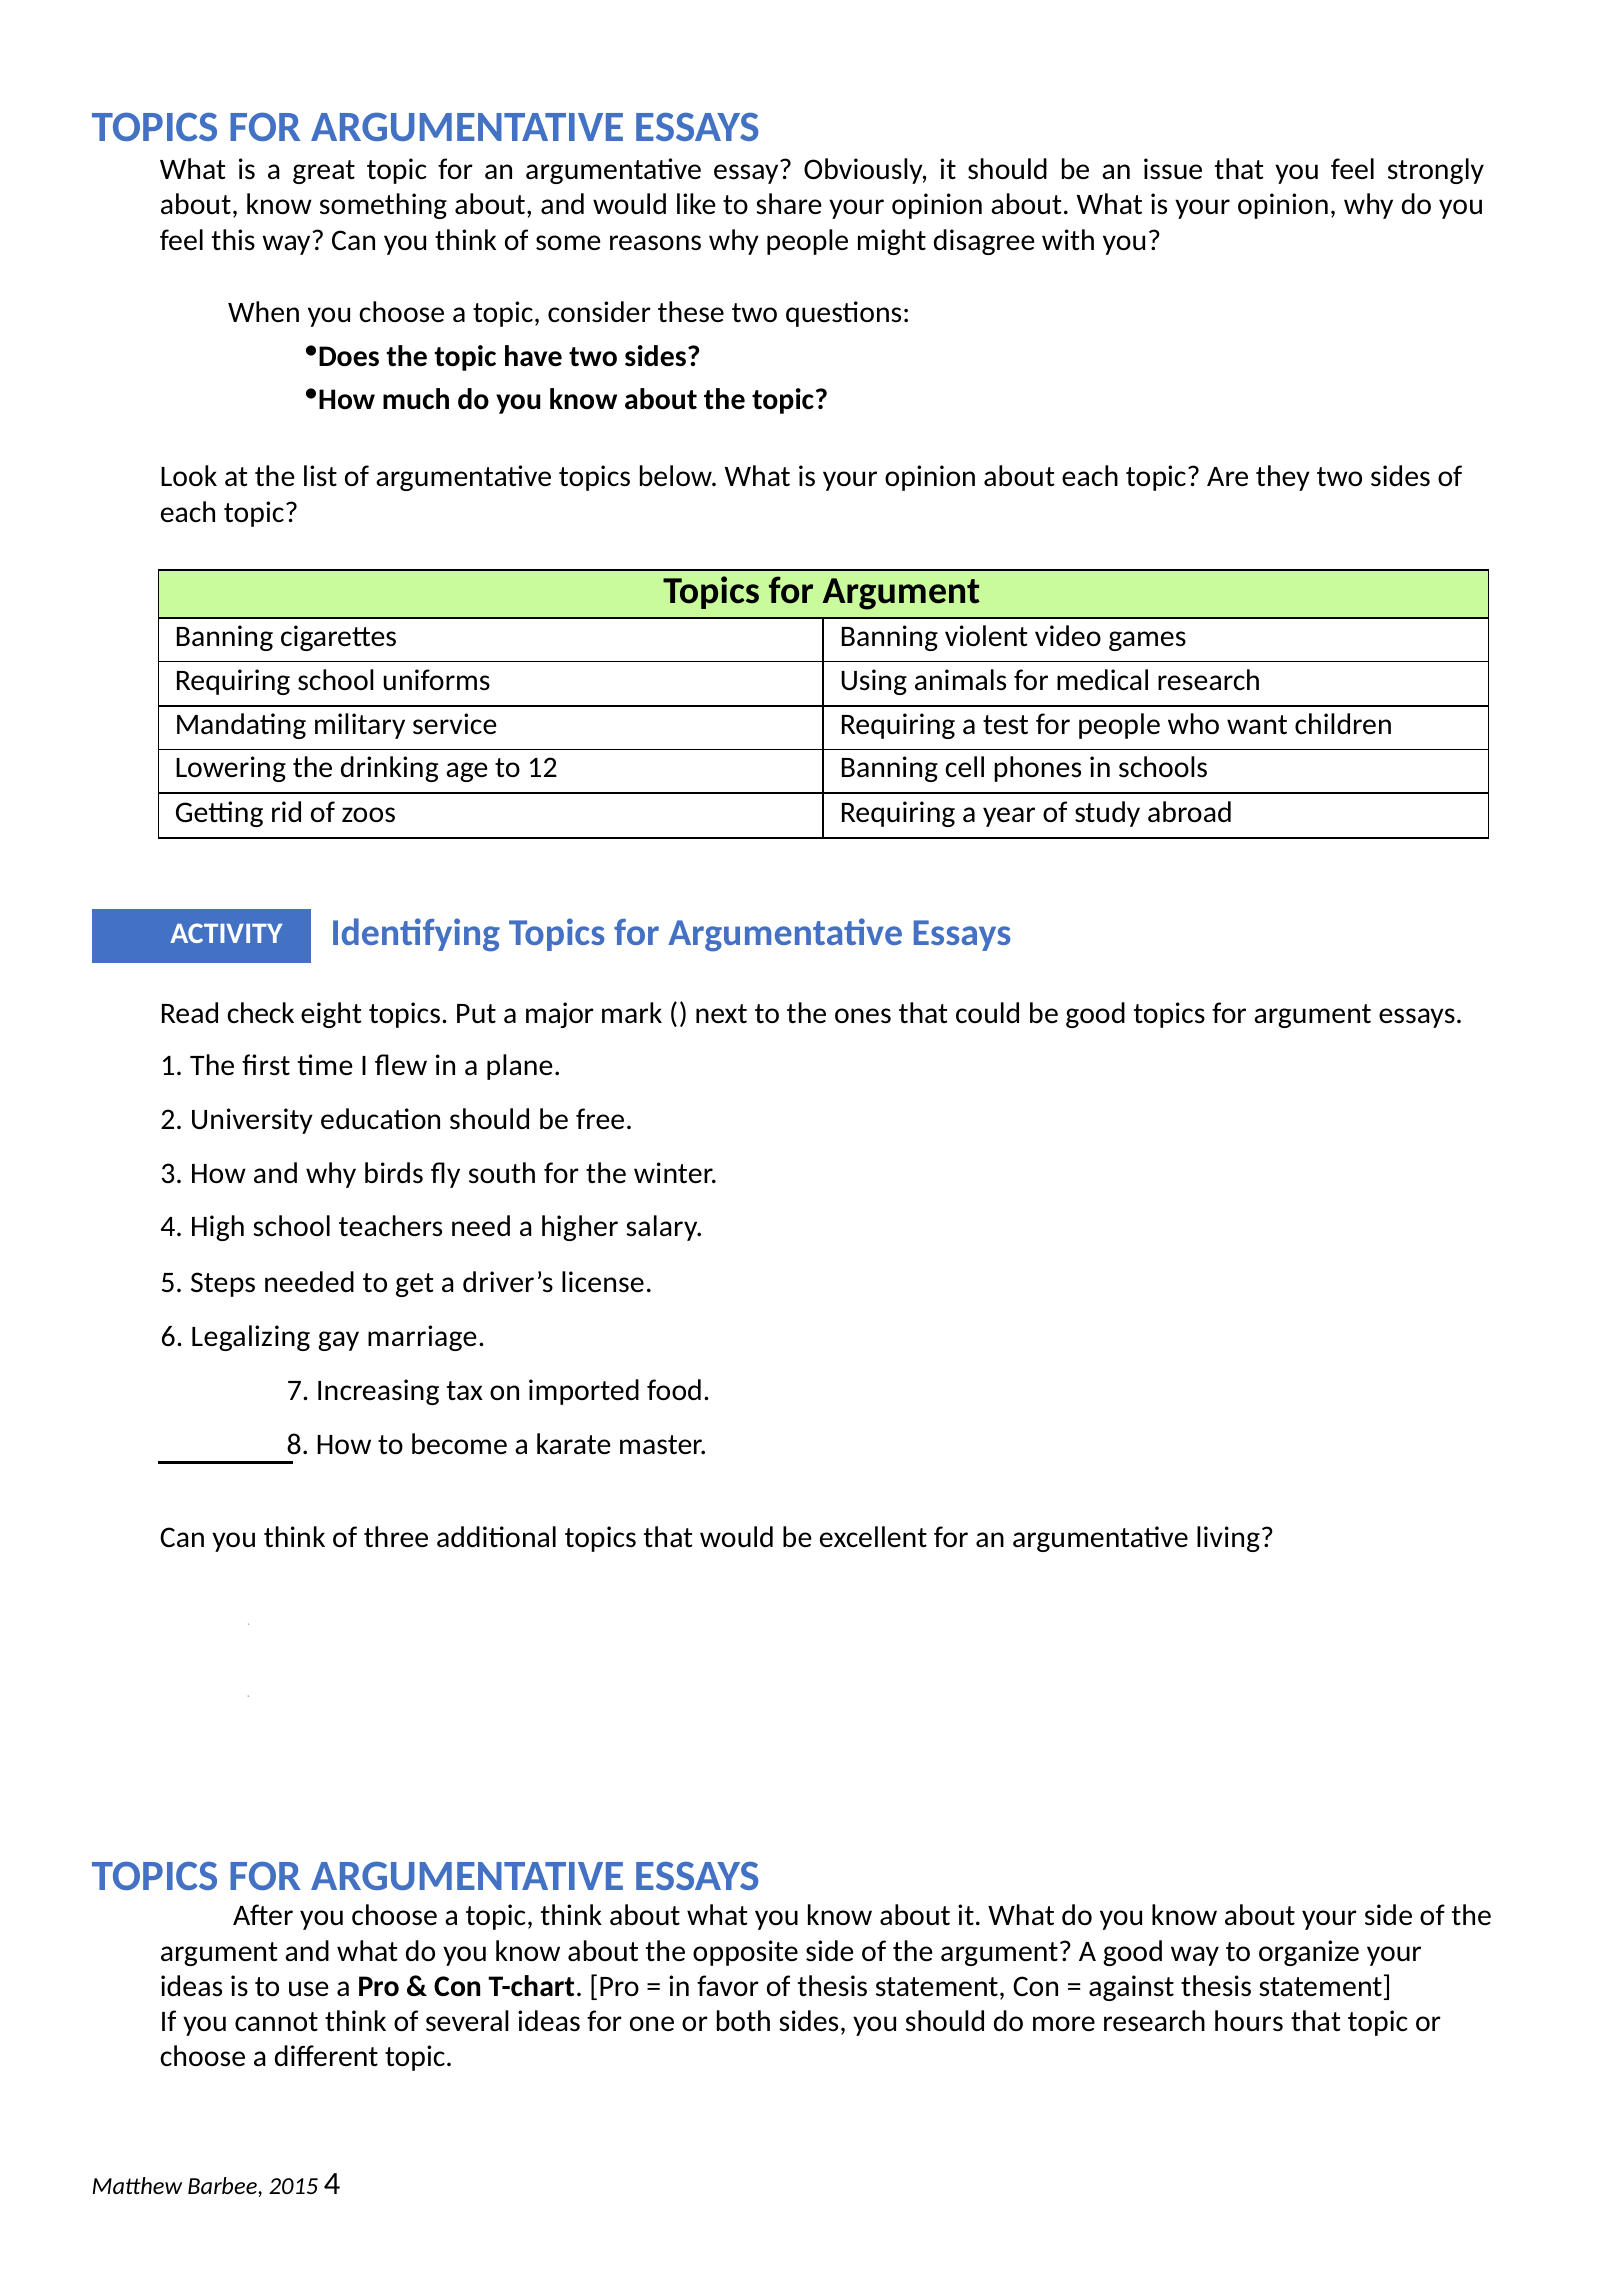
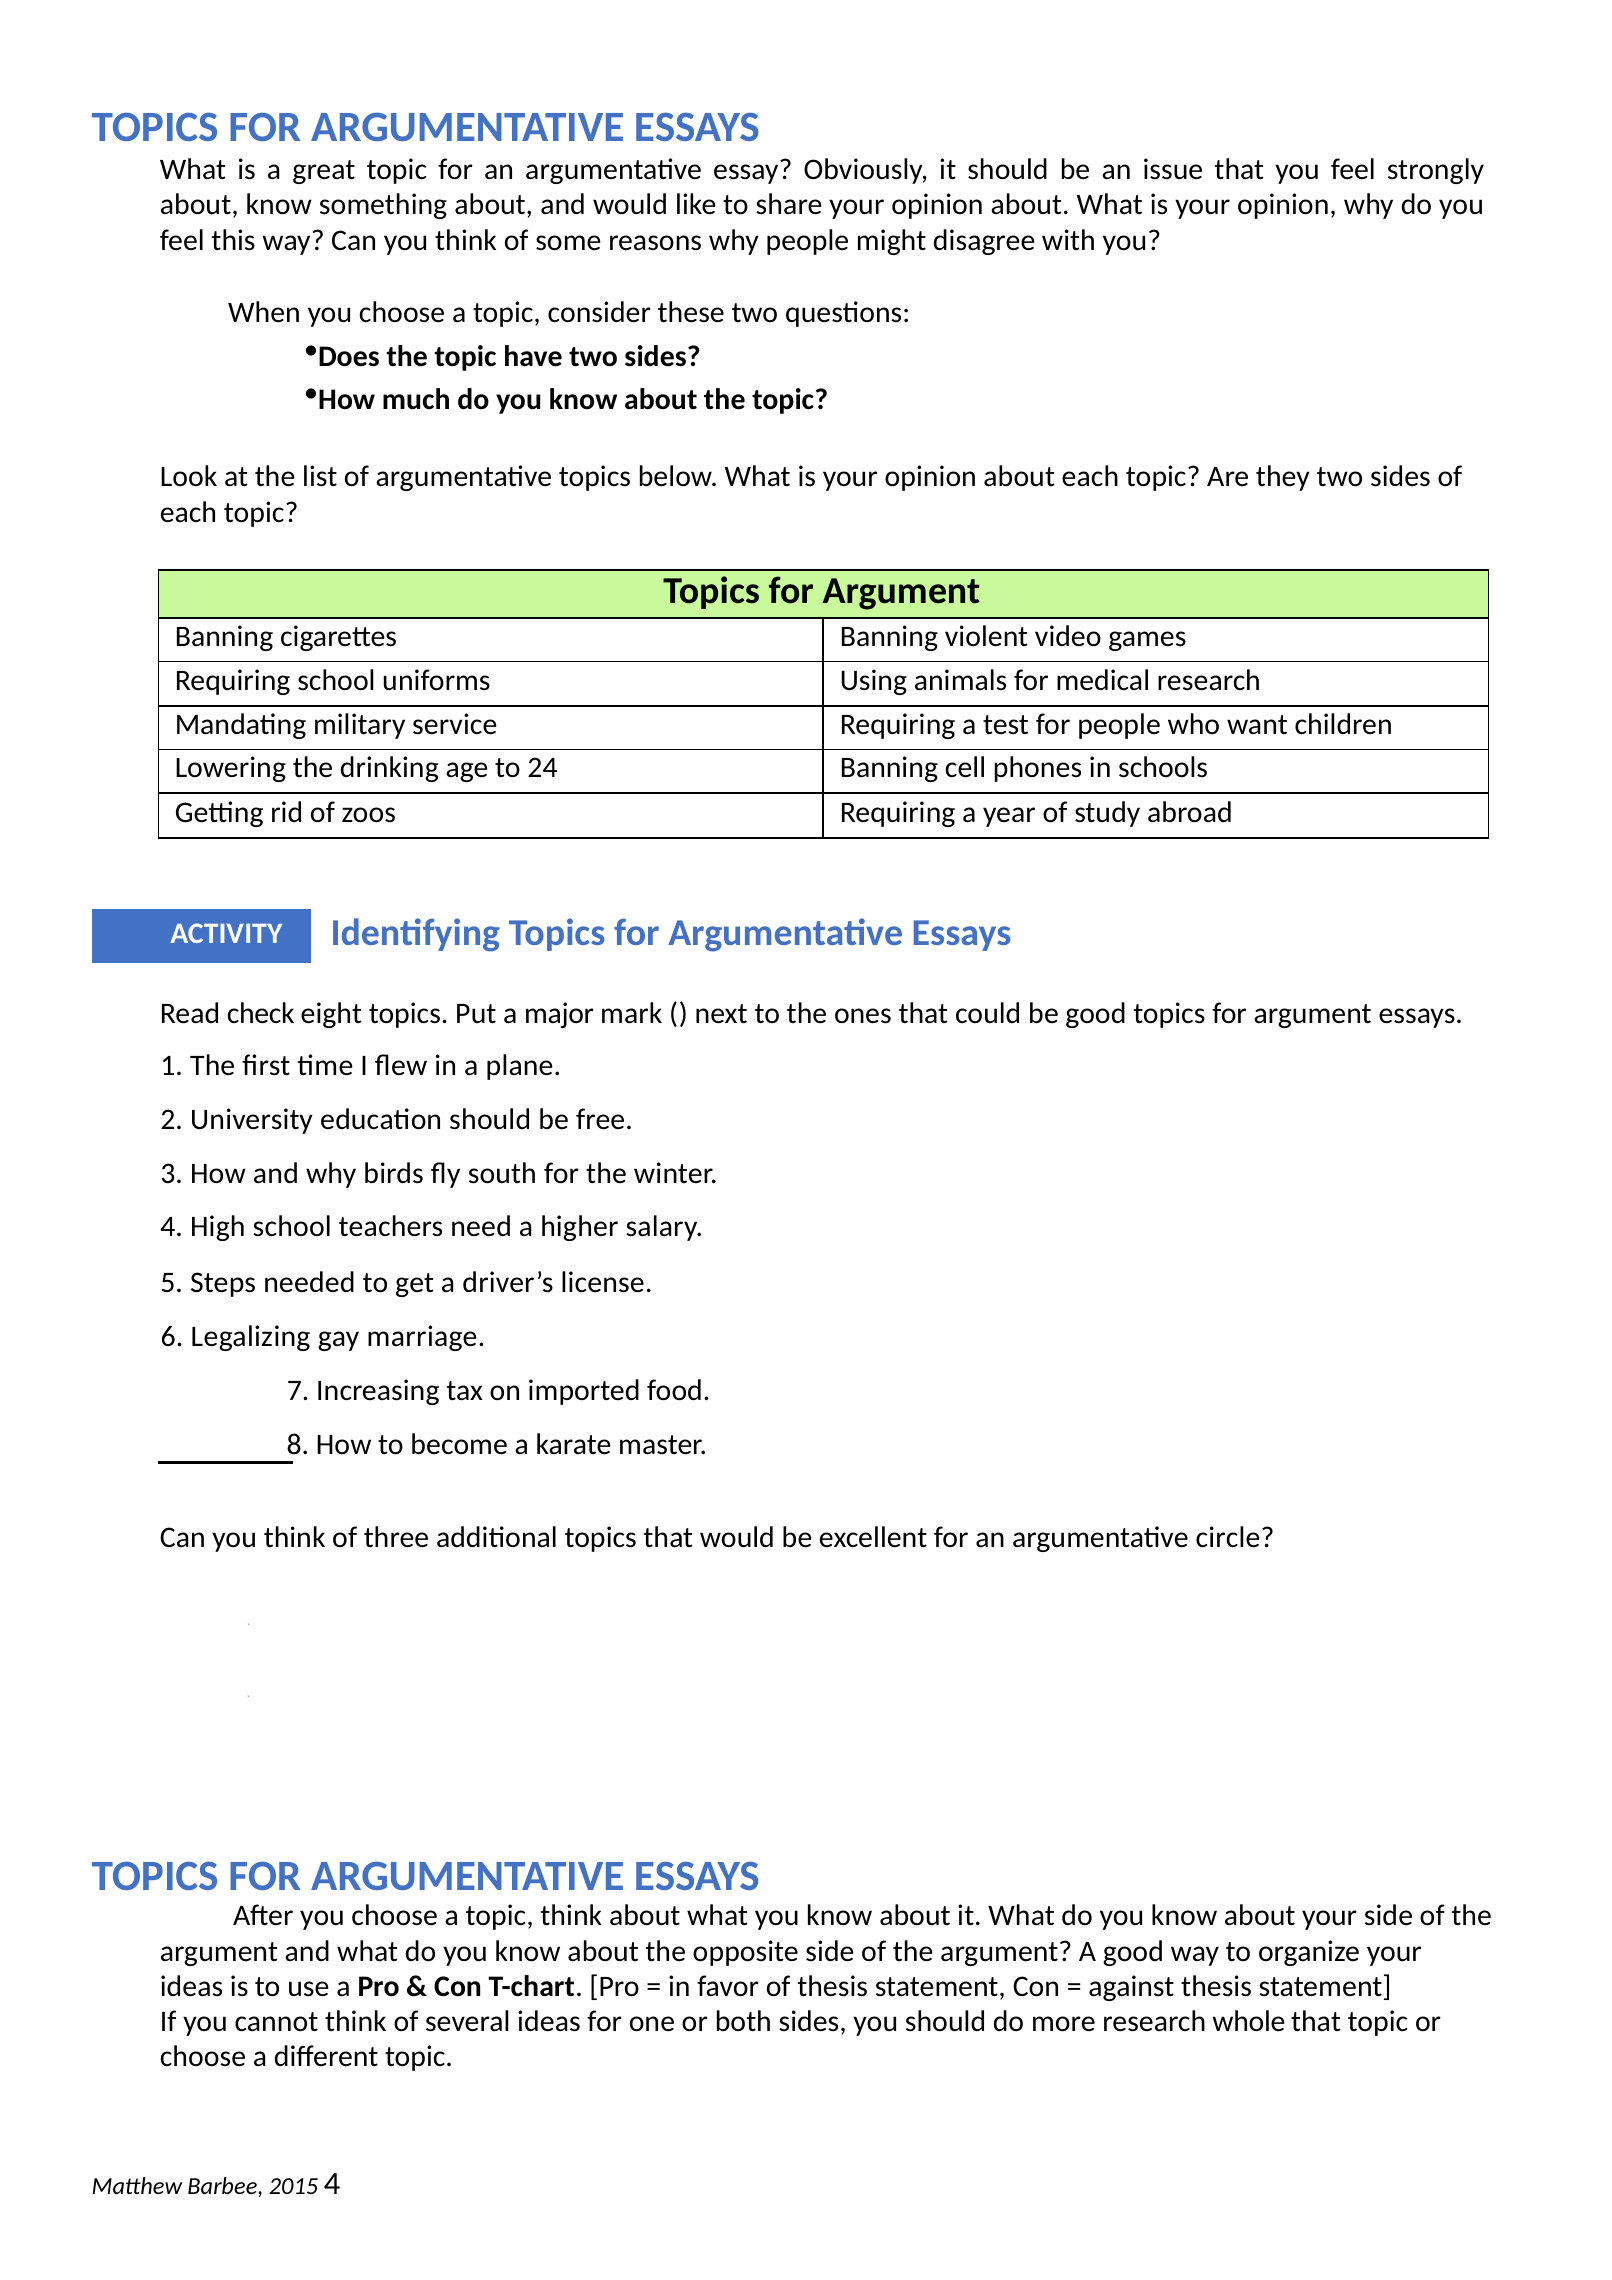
12: 12 -> 24
living: living -> circle
hours: hours -> whole
